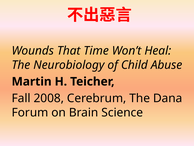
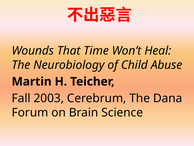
2008: 2008 -> 2003
